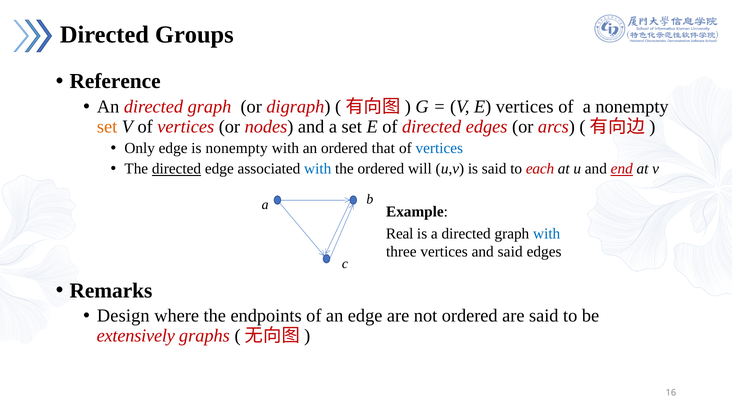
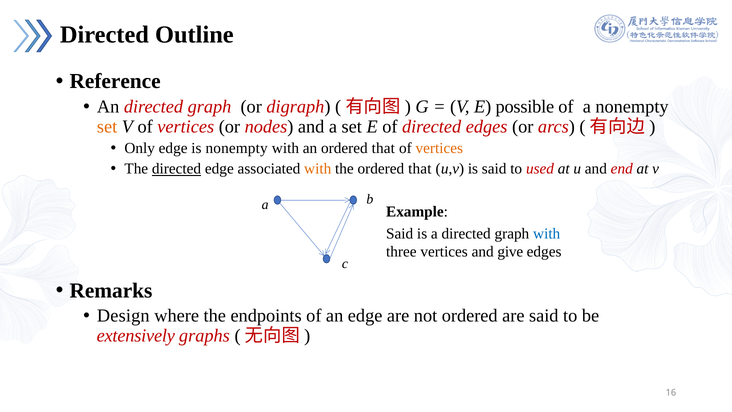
Groups: Groups -> Outline
E vertices: vertices -> possible
vertices at (439, 148) colour: blue -> orange
with at (318, 169) colour: blue -> orange
the ordered will: will -> that
each: each -> used
end underline: present -> none
Real at (400, 233): Real -> Said
and said: said -> give
